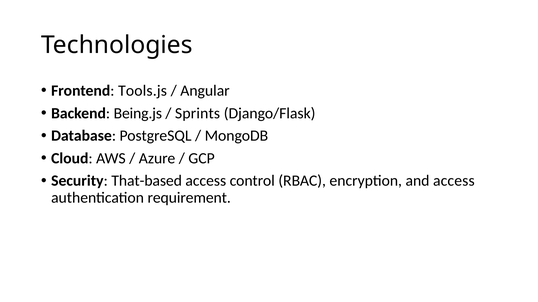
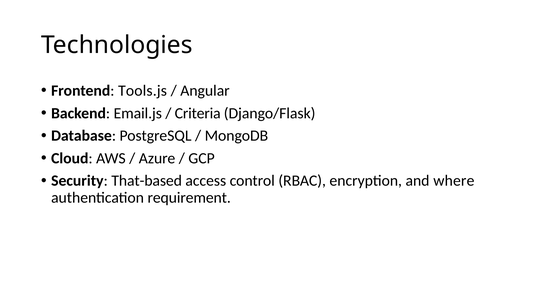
Being.js: Being.js -> Email.js
Sprints: Sprints -> Criteria
and access: access -> where
